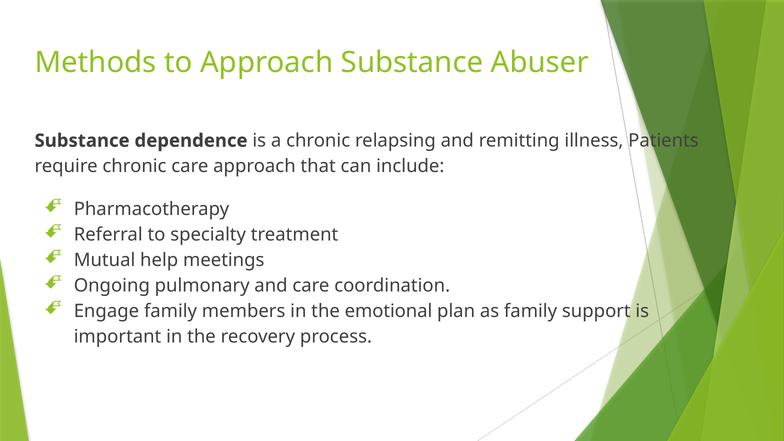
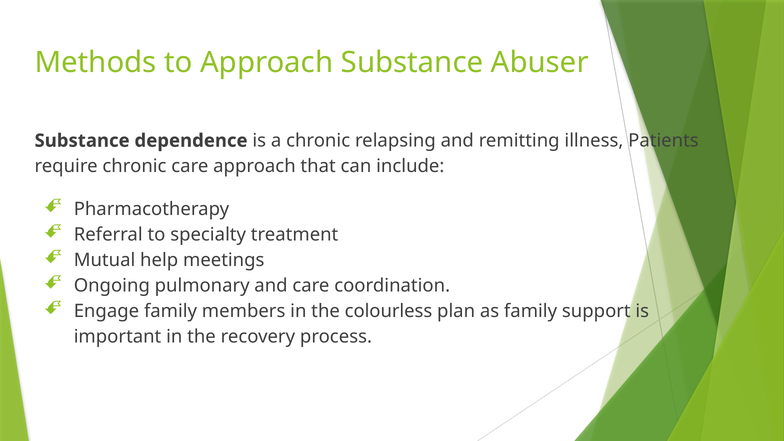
emotional: emotional -> colourless
